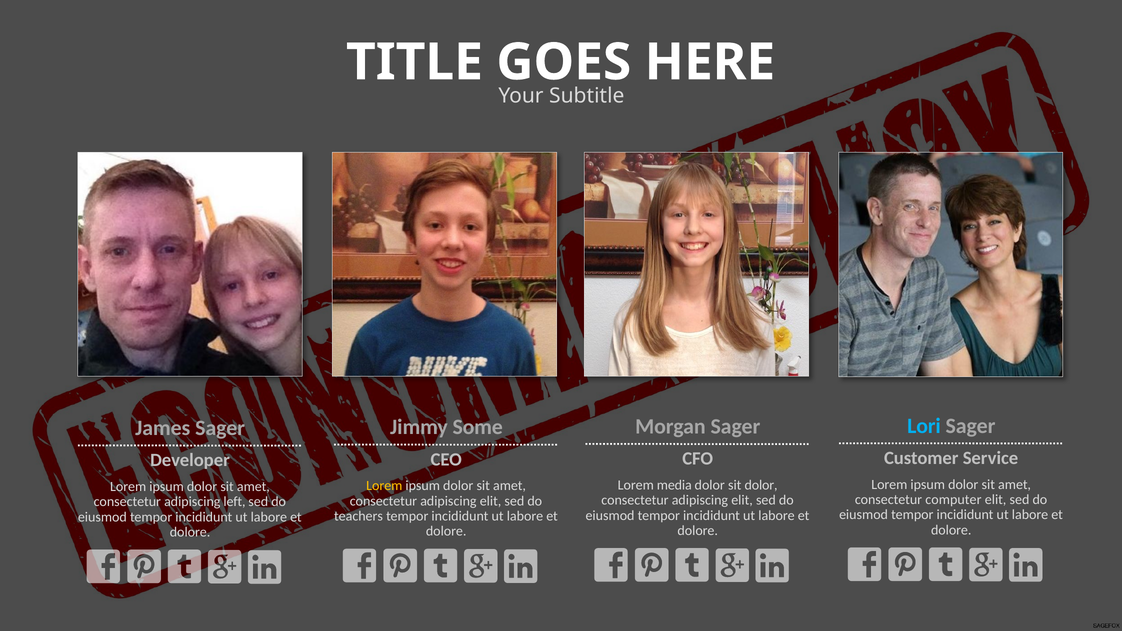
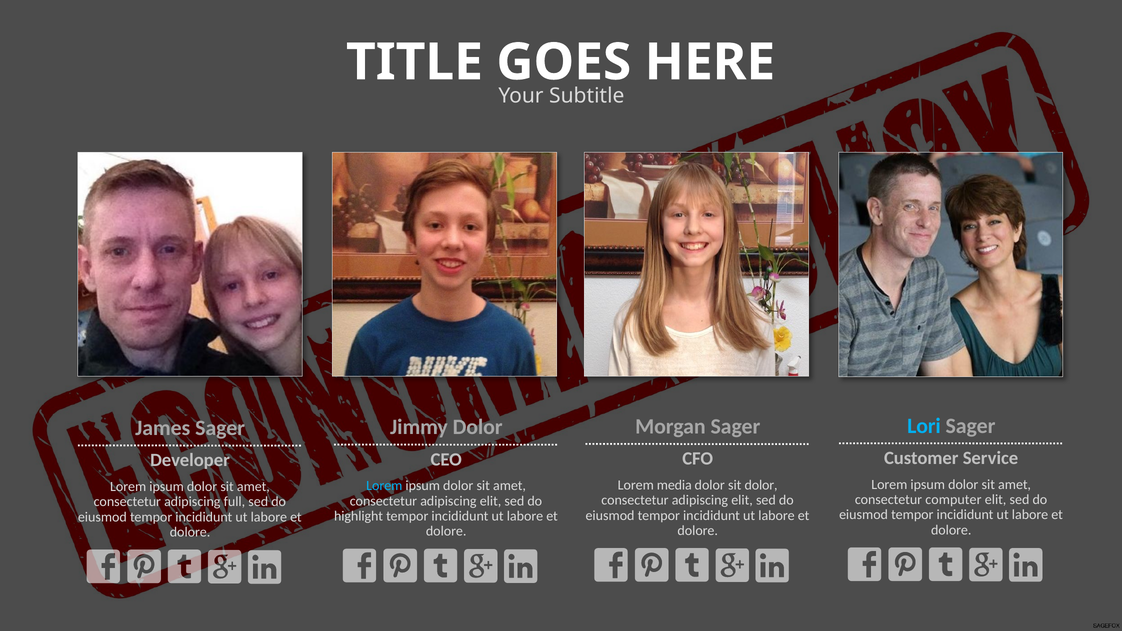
Jimmy Some: Some -> Dolor
Lorem at (384, 486) colour: yellow -> light blue
left: left -> full
teachers: teachers -> highlight
